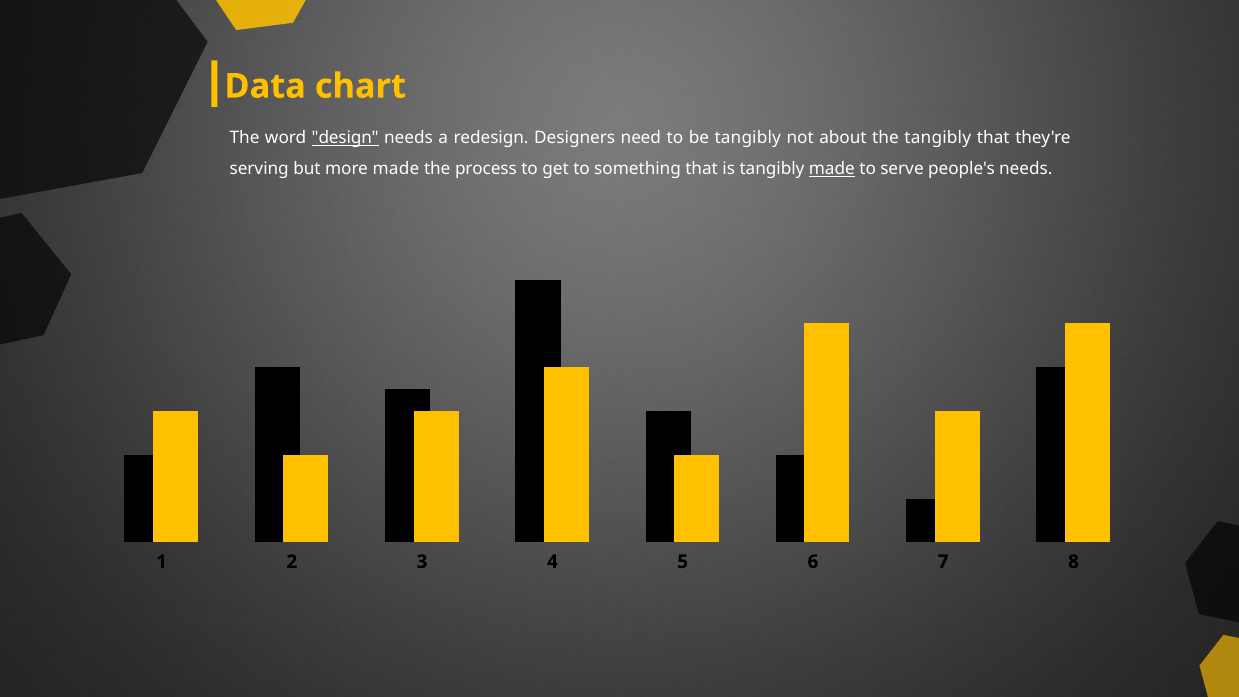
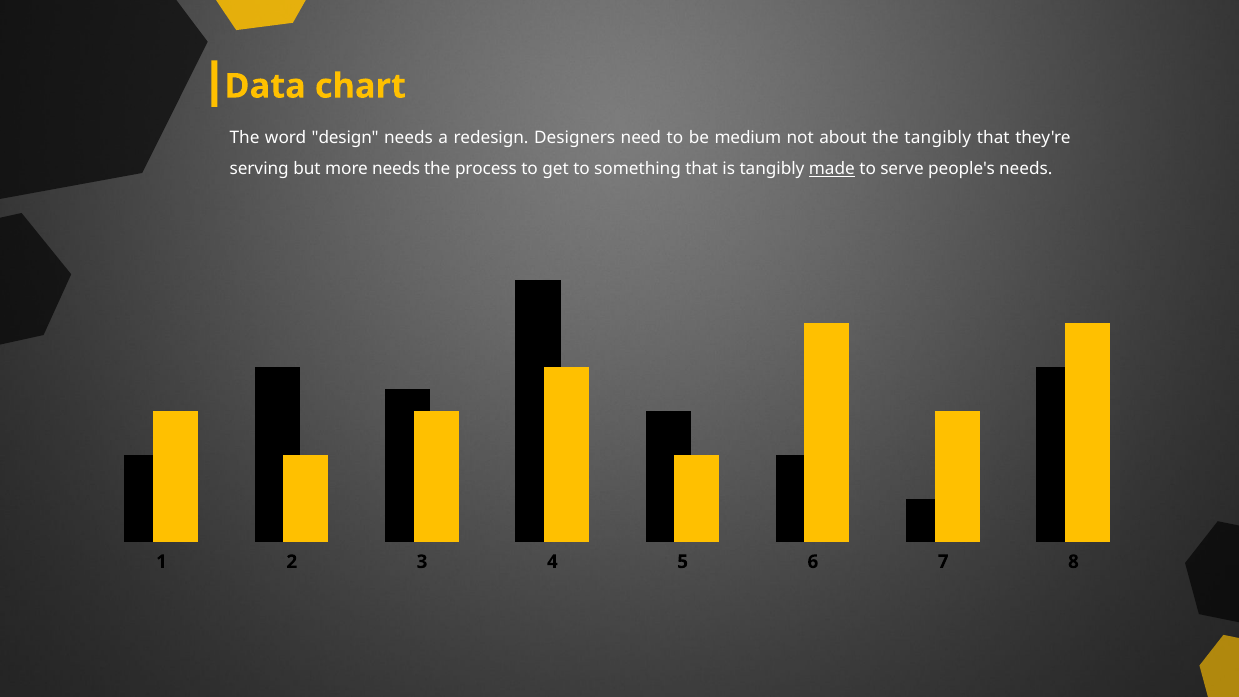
design underline: present -> none
be tangibly: tangibly -> medium
more made: made -> needs
